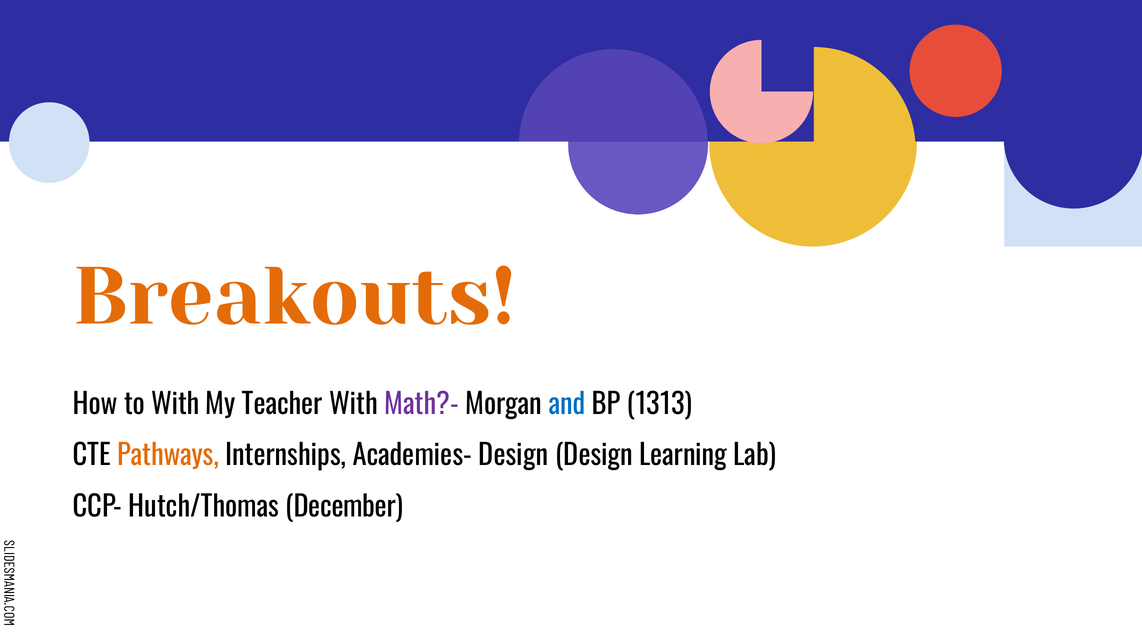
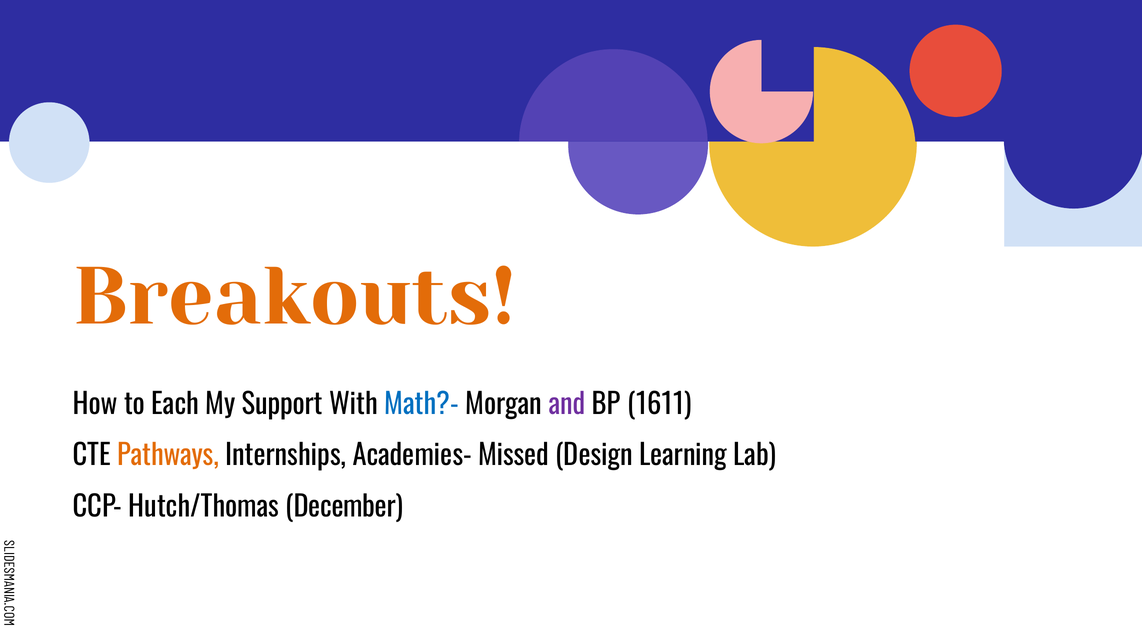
to With: With -> Each
Teacher: Teacher -> Support
Math?- colour: purple -> blue
and colour: blue -> purple
1313: 1313 -> 1611
Academies- Design: Design -> Missed
